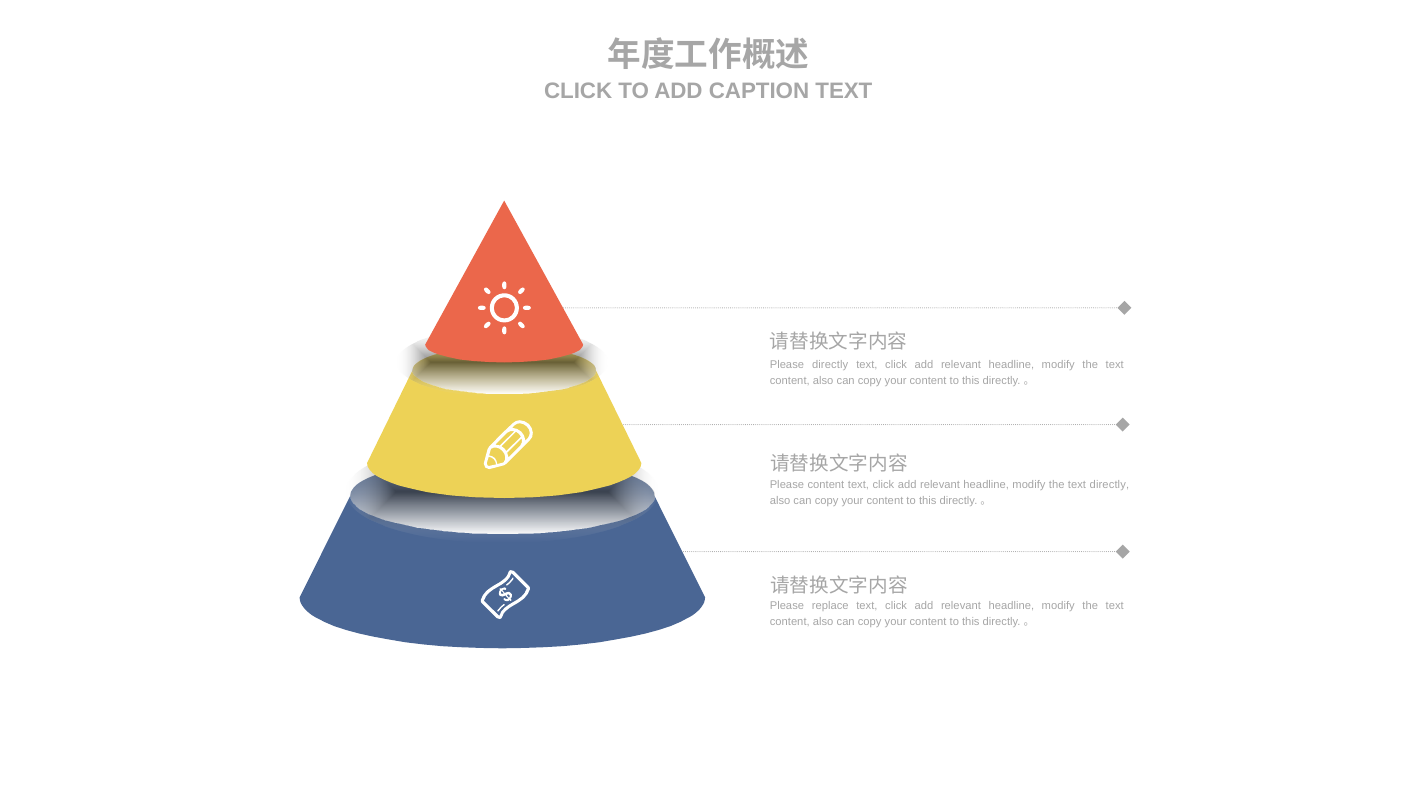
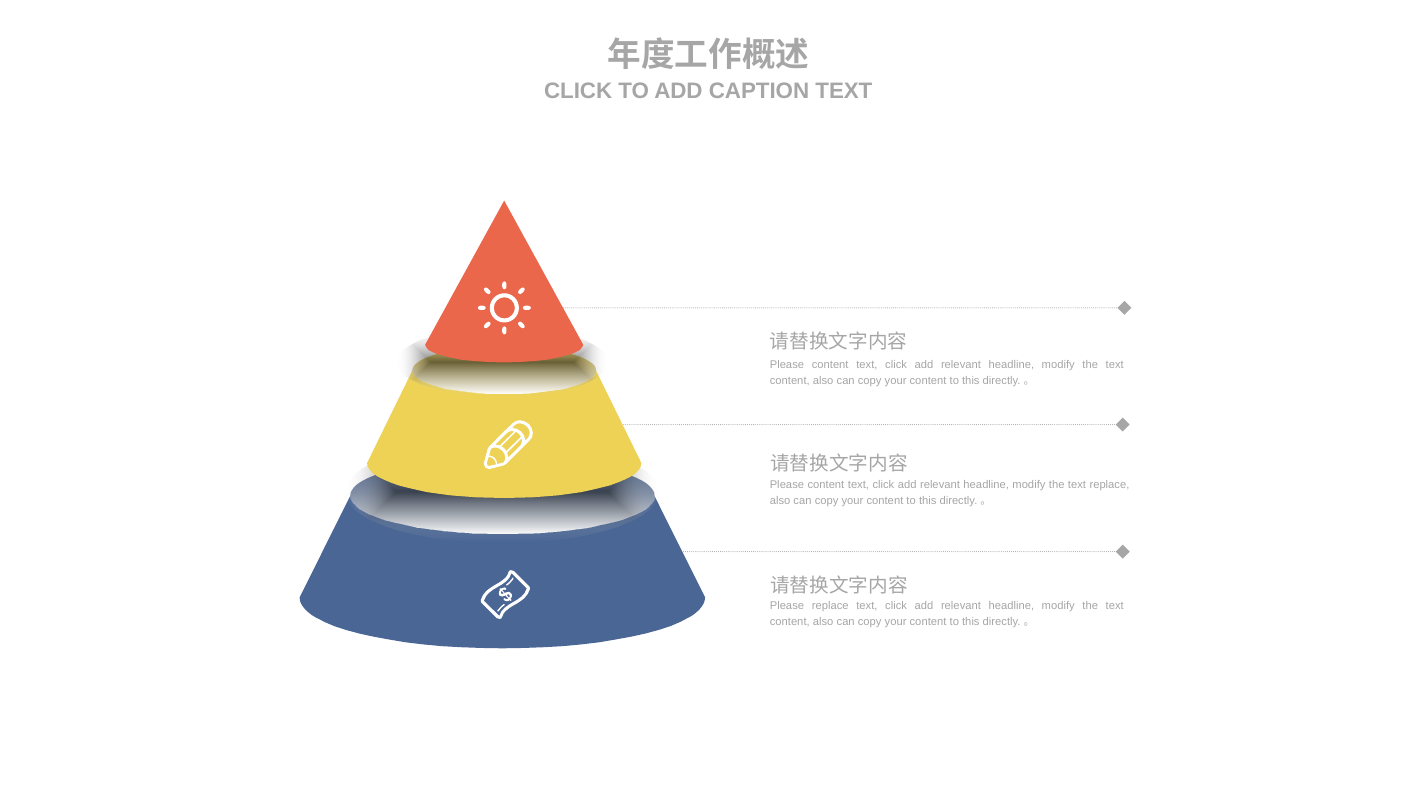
directly at (830, 365): directly -> content
text directly: directly -> replace
